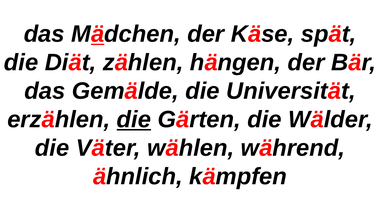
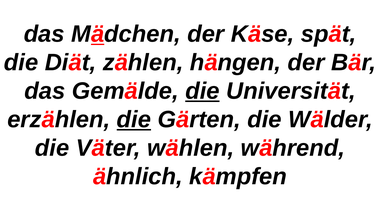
die at (202, 91) underline: none -> present
